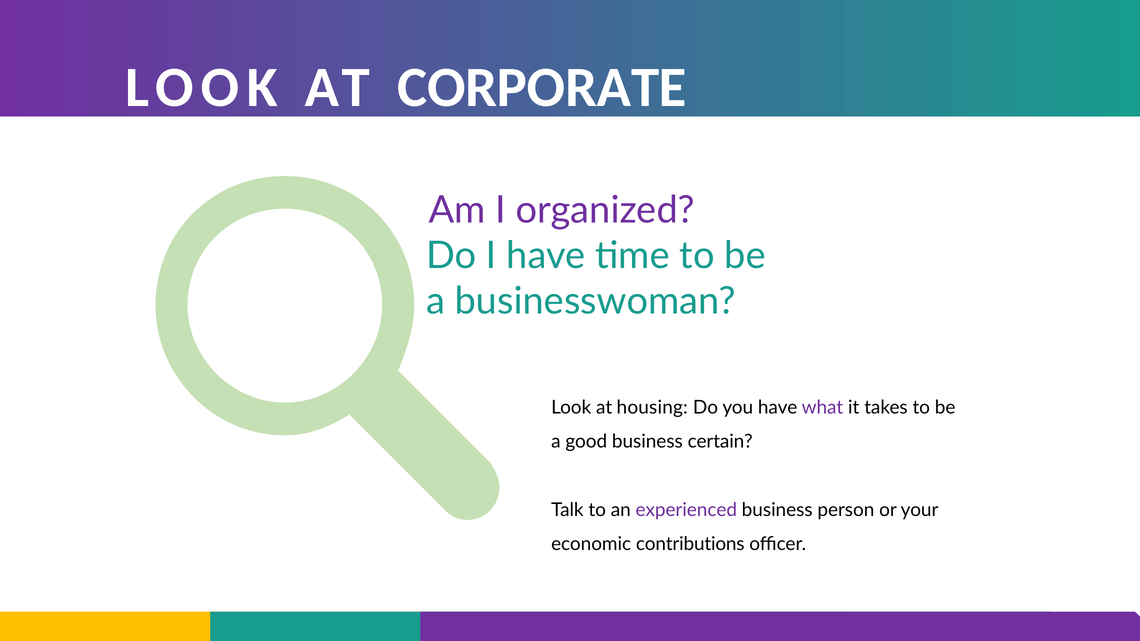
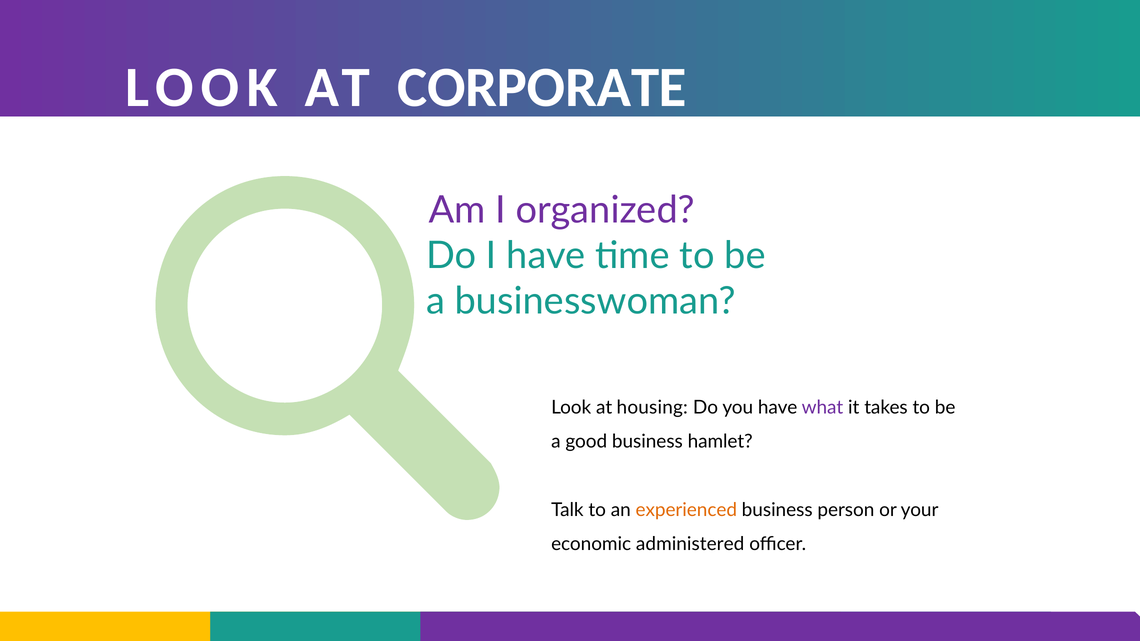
certain: certain -> hamlet
experienced colour: purple -> orange
contributions: contributions -> administered
